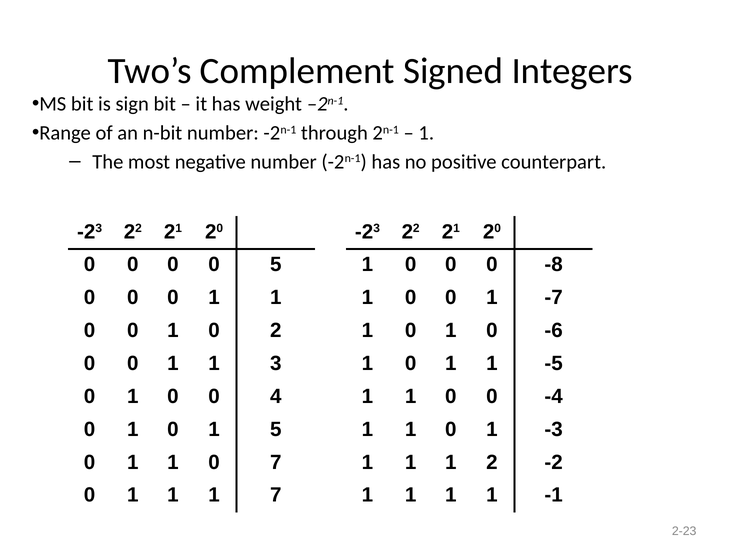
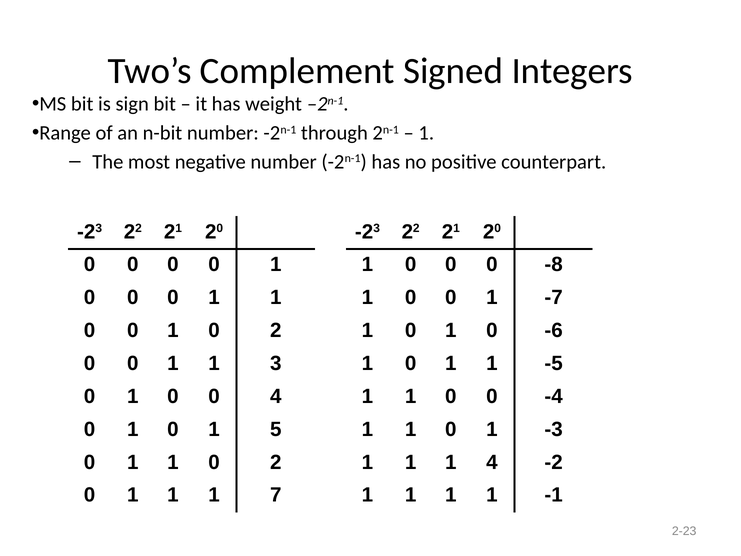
5 at (276, 265): 5 -> 1
1 1 0 7: 7 -> 2
1 2: 2 -> 4
